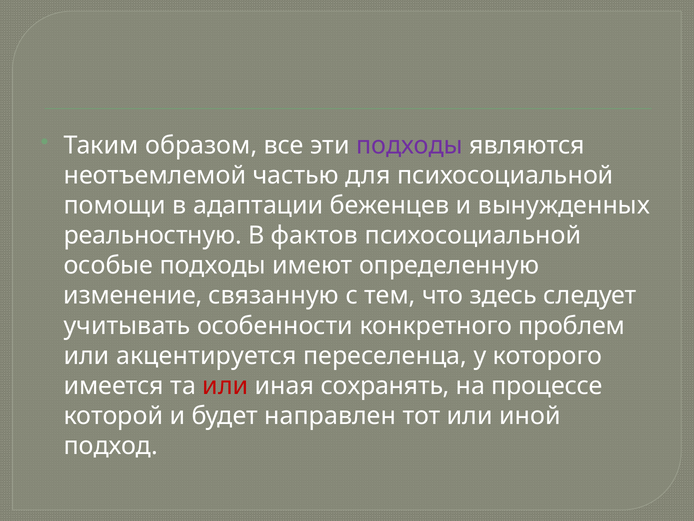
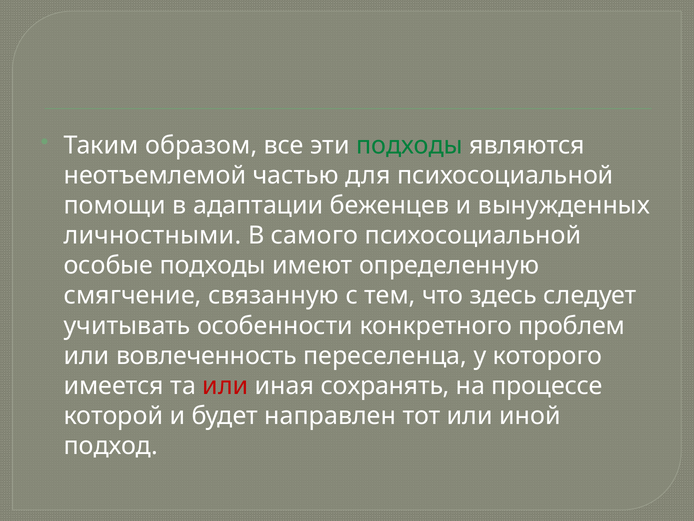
подходы at (409, 145) colour: purple -> green
реальностную: реальностную -> личностными
фактов: фактов -> самого
изменение: изменение -> смягчение
акцентируется: акцентируется -> вовлеченность
